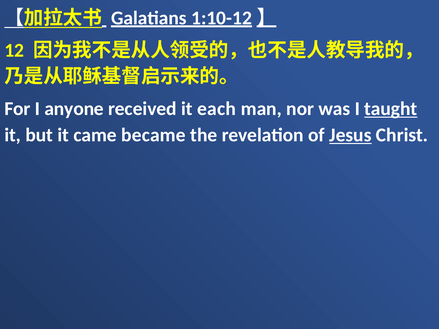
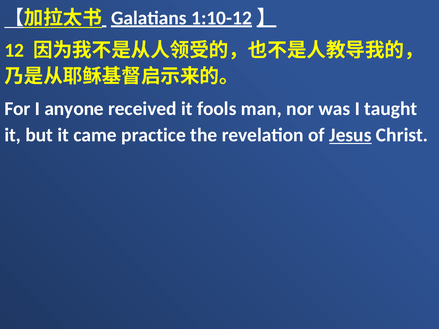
each: each -> fools
taught underline: present -> none
became: became -> practice
